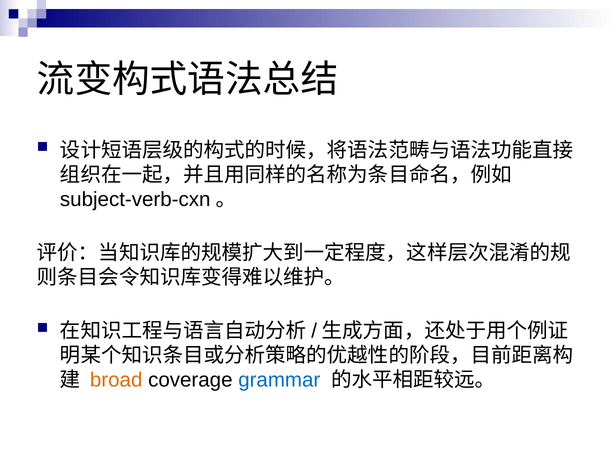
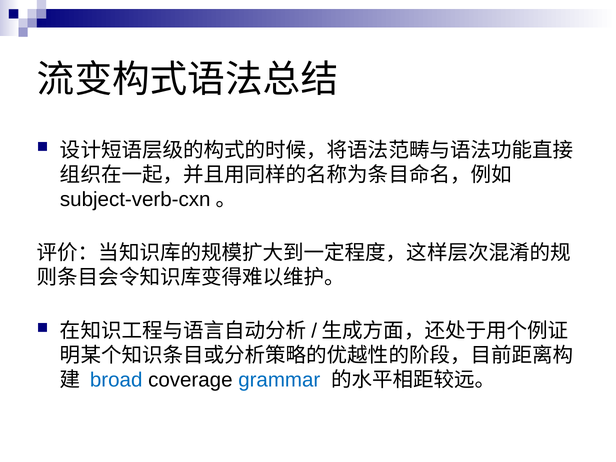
broad colour: orange -> blue
